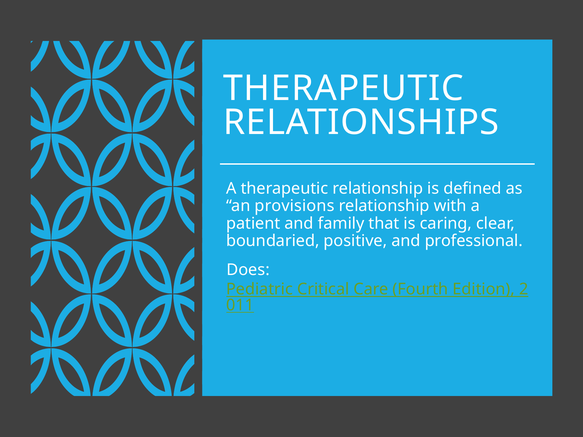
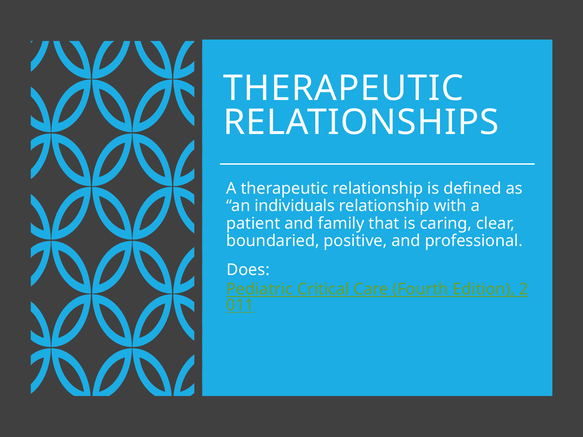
provisions: provisions -> individuals
